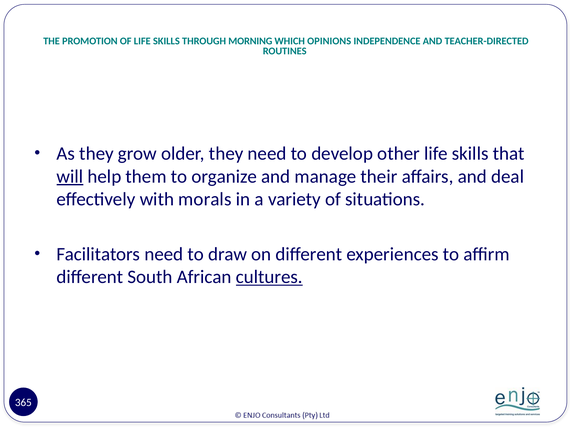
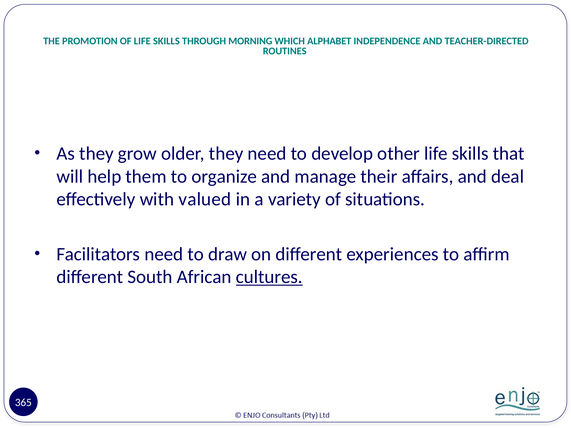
OPINIONS: OPINIONS -> ALPHABET
will underline: present -> none
morals: morals -> valued
